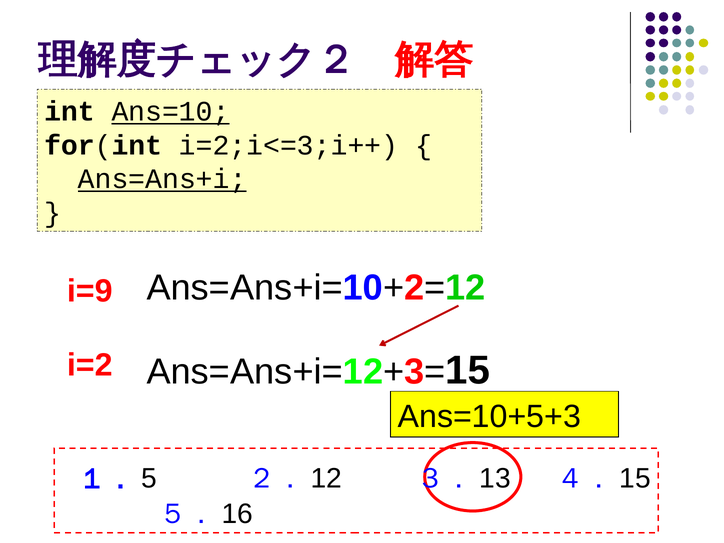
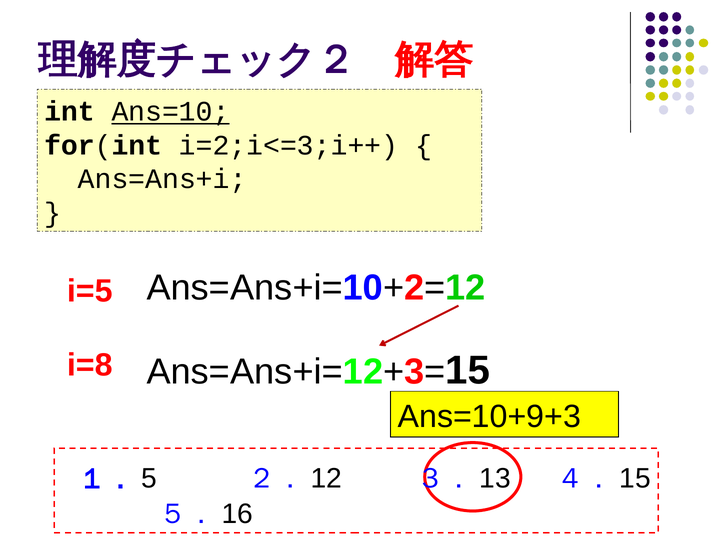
Ans=Ans+i underline: present -> none
i=9: i=9 -> i=5
i=2: i=2 -> i=8
Ans=10+5+3: Ans=10+5+3 -> Ans=10+9+3
